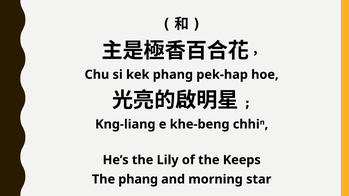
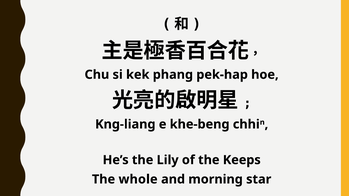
The phang: phang -> whole
